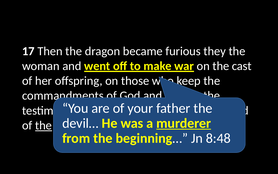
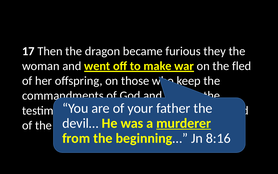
cast: cast -> fled
the at (44, 125) underline: present -> none
8:48: 8:48 -> 8:16
